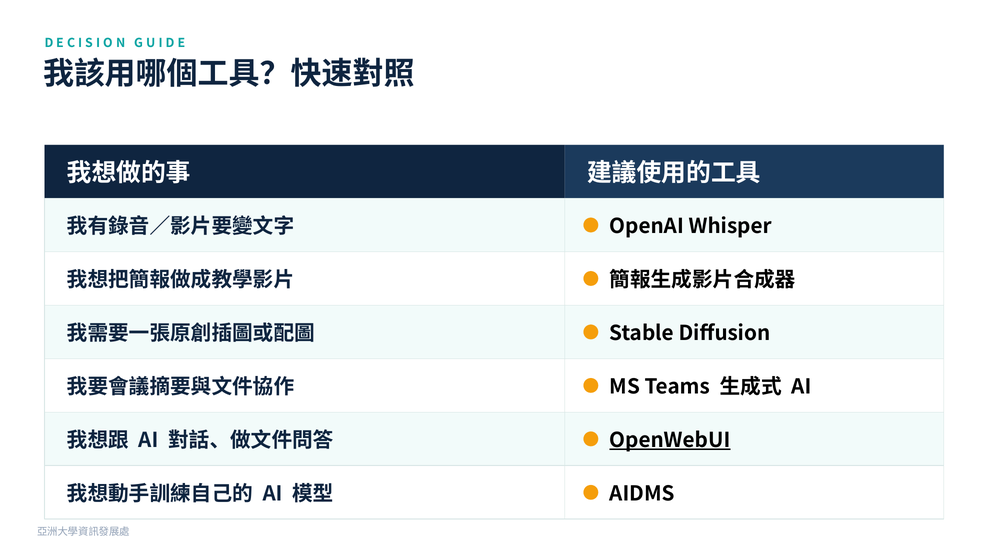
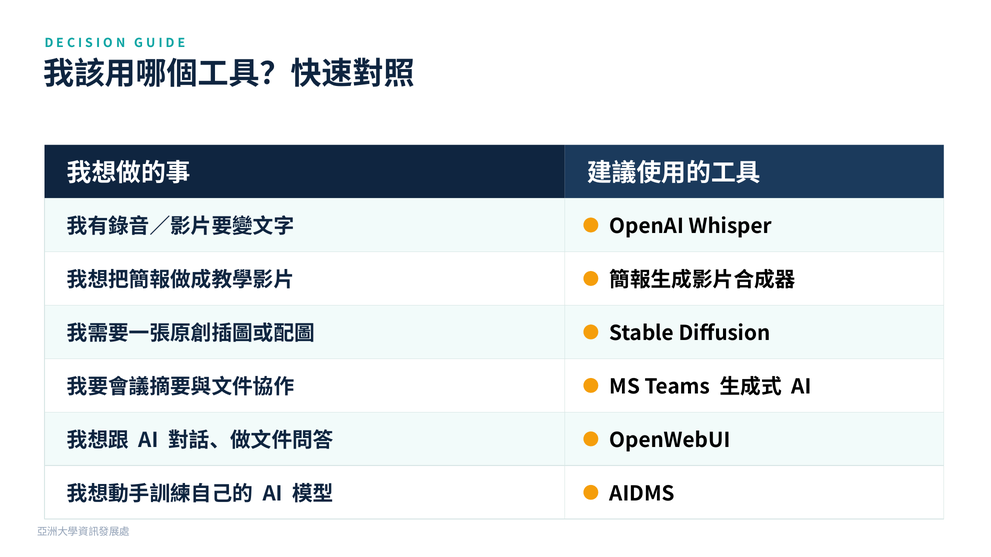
OpenWebUI underline: present -> none
